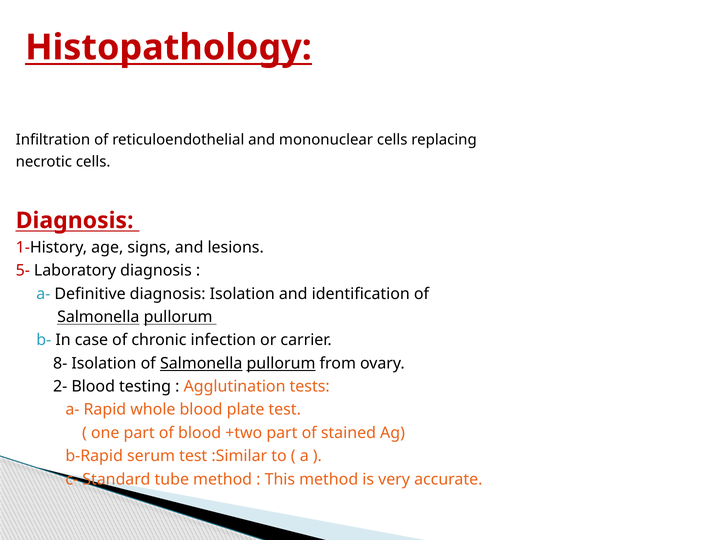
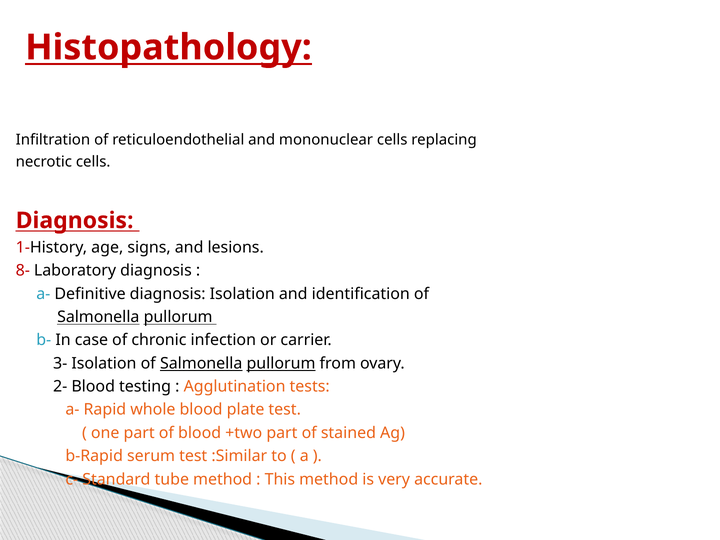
5-: 5- -> 8-
8-: 8- -> 3-
